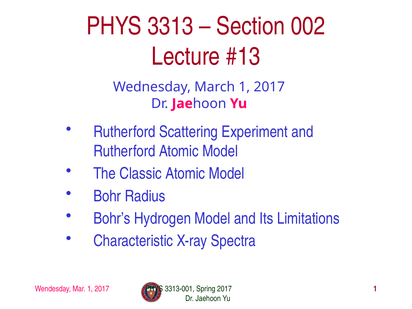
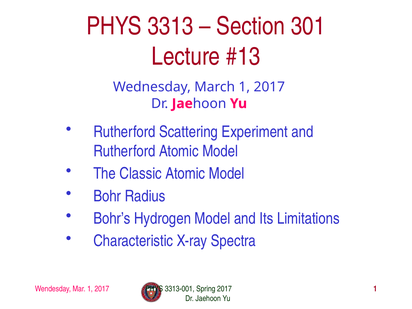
002: 002 -> 301
